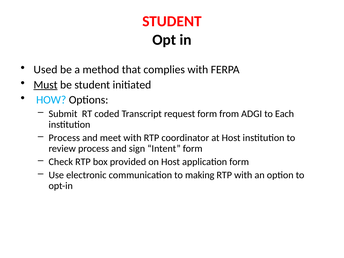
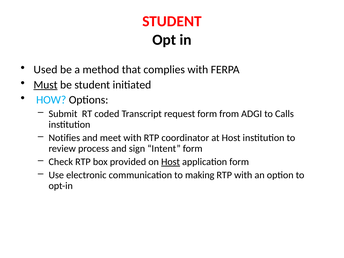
Each: Each -> Calls
Process at (64, 138): Process -> Notifies
Host at (171, 162) underline: none -> present
